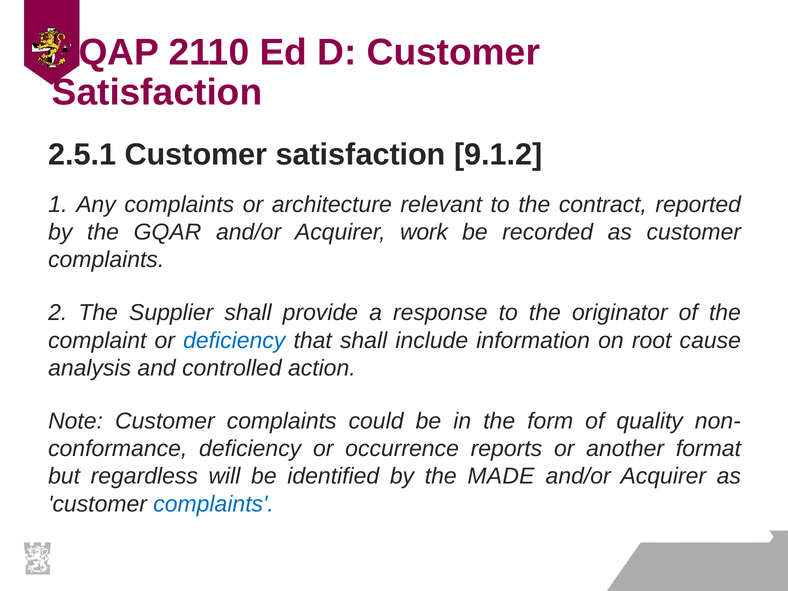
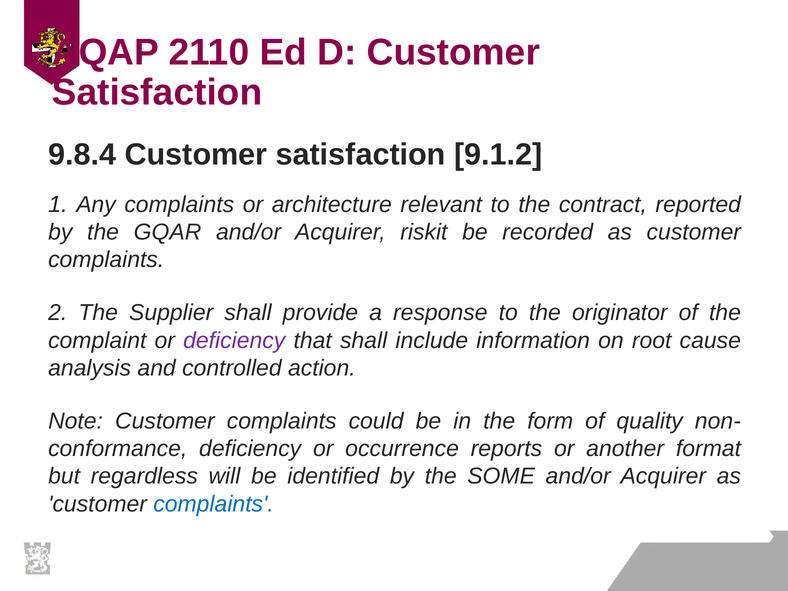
2.5.1: 2.5.1 -> 9.8.4
work: work -> riskit
deficiency at (234, 340) colour: blue -> purple
MADE: MADE -> SOME
